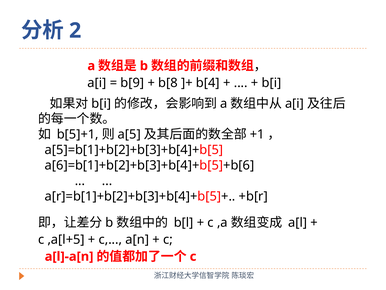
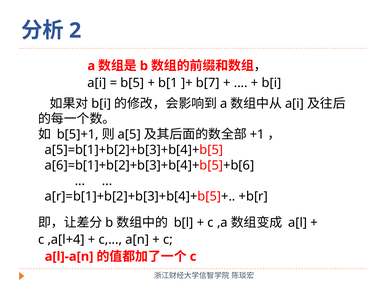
b[9: b[9 -> b[5
b[8: b[8 -> b[1
b[4: b[4 -> b[7
,a[l+5: ,a[l+5 -> ,a[l+4
